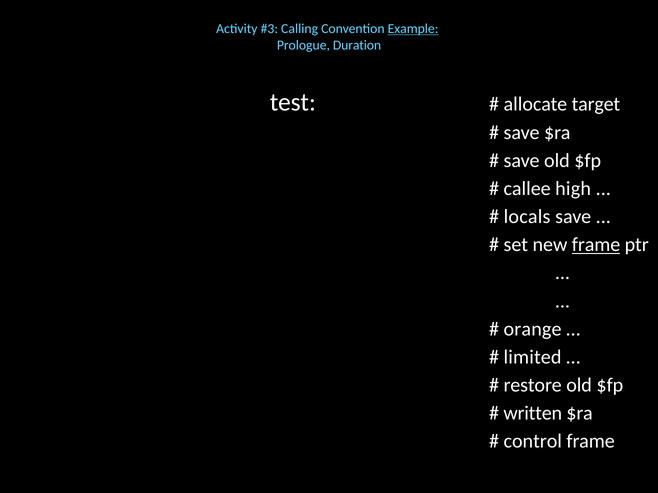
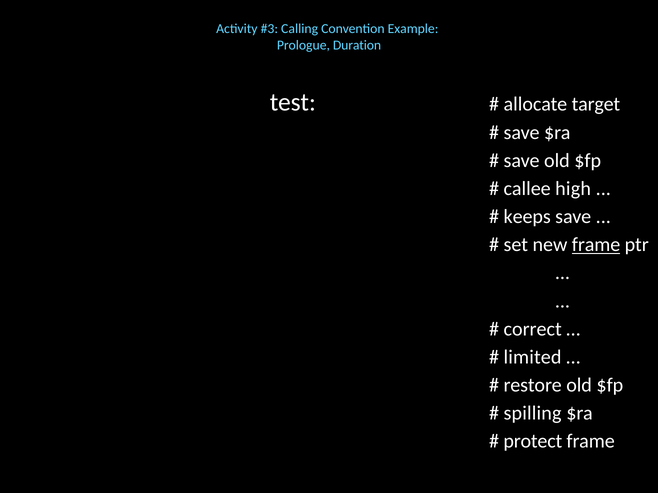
Example underline: present -> none
locals: locals -> keeps
orange: orange -> correct
written: written -> spilling
control: control -> protect
